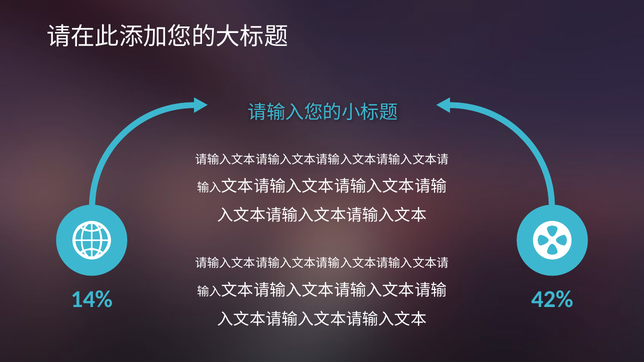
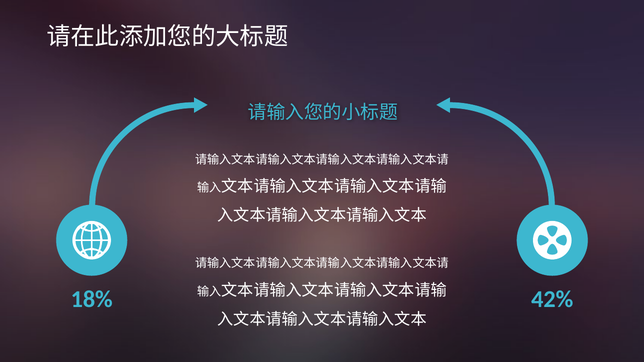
14%: 14% -> 18%
